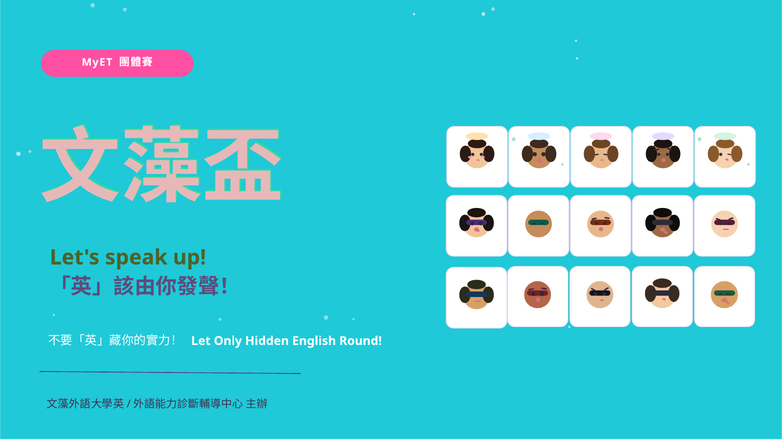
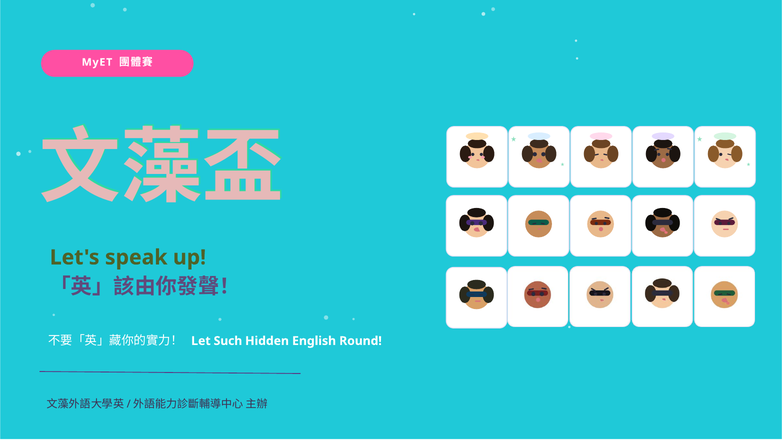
Only: Only -> Such
